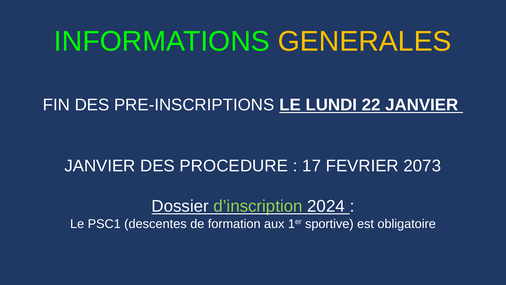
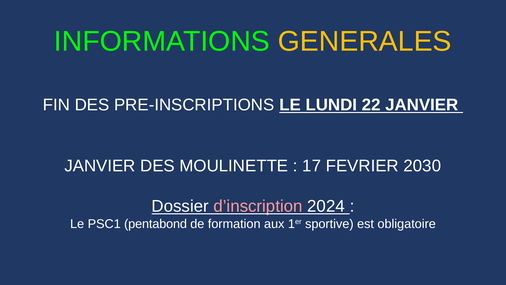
PROCEDURE: PROCEDURE -> MOULINETTE
2073: 2073 -> 2030
d’inscription colour: light green -> pink
descentes: descentes -> pentabond
